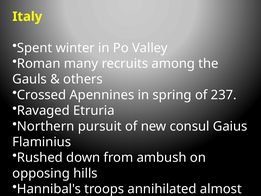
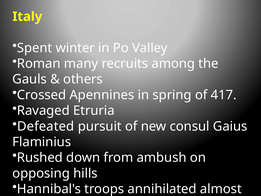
237: 237 -> 417
Northern: Northern -> Defeated
